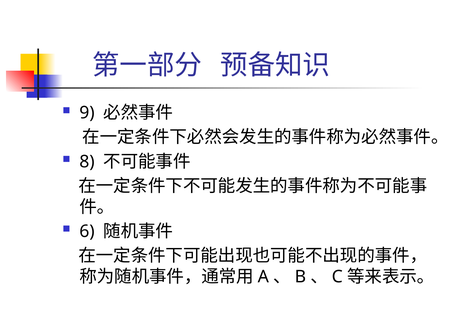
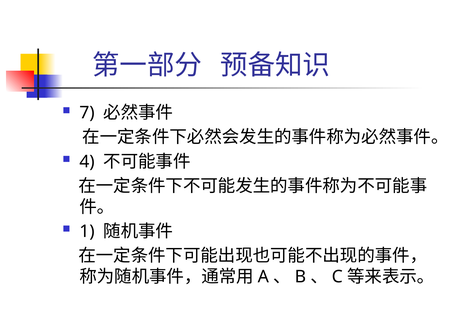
9: 9 -> 7
8: 8 -> 4
6: 6 -> 1
